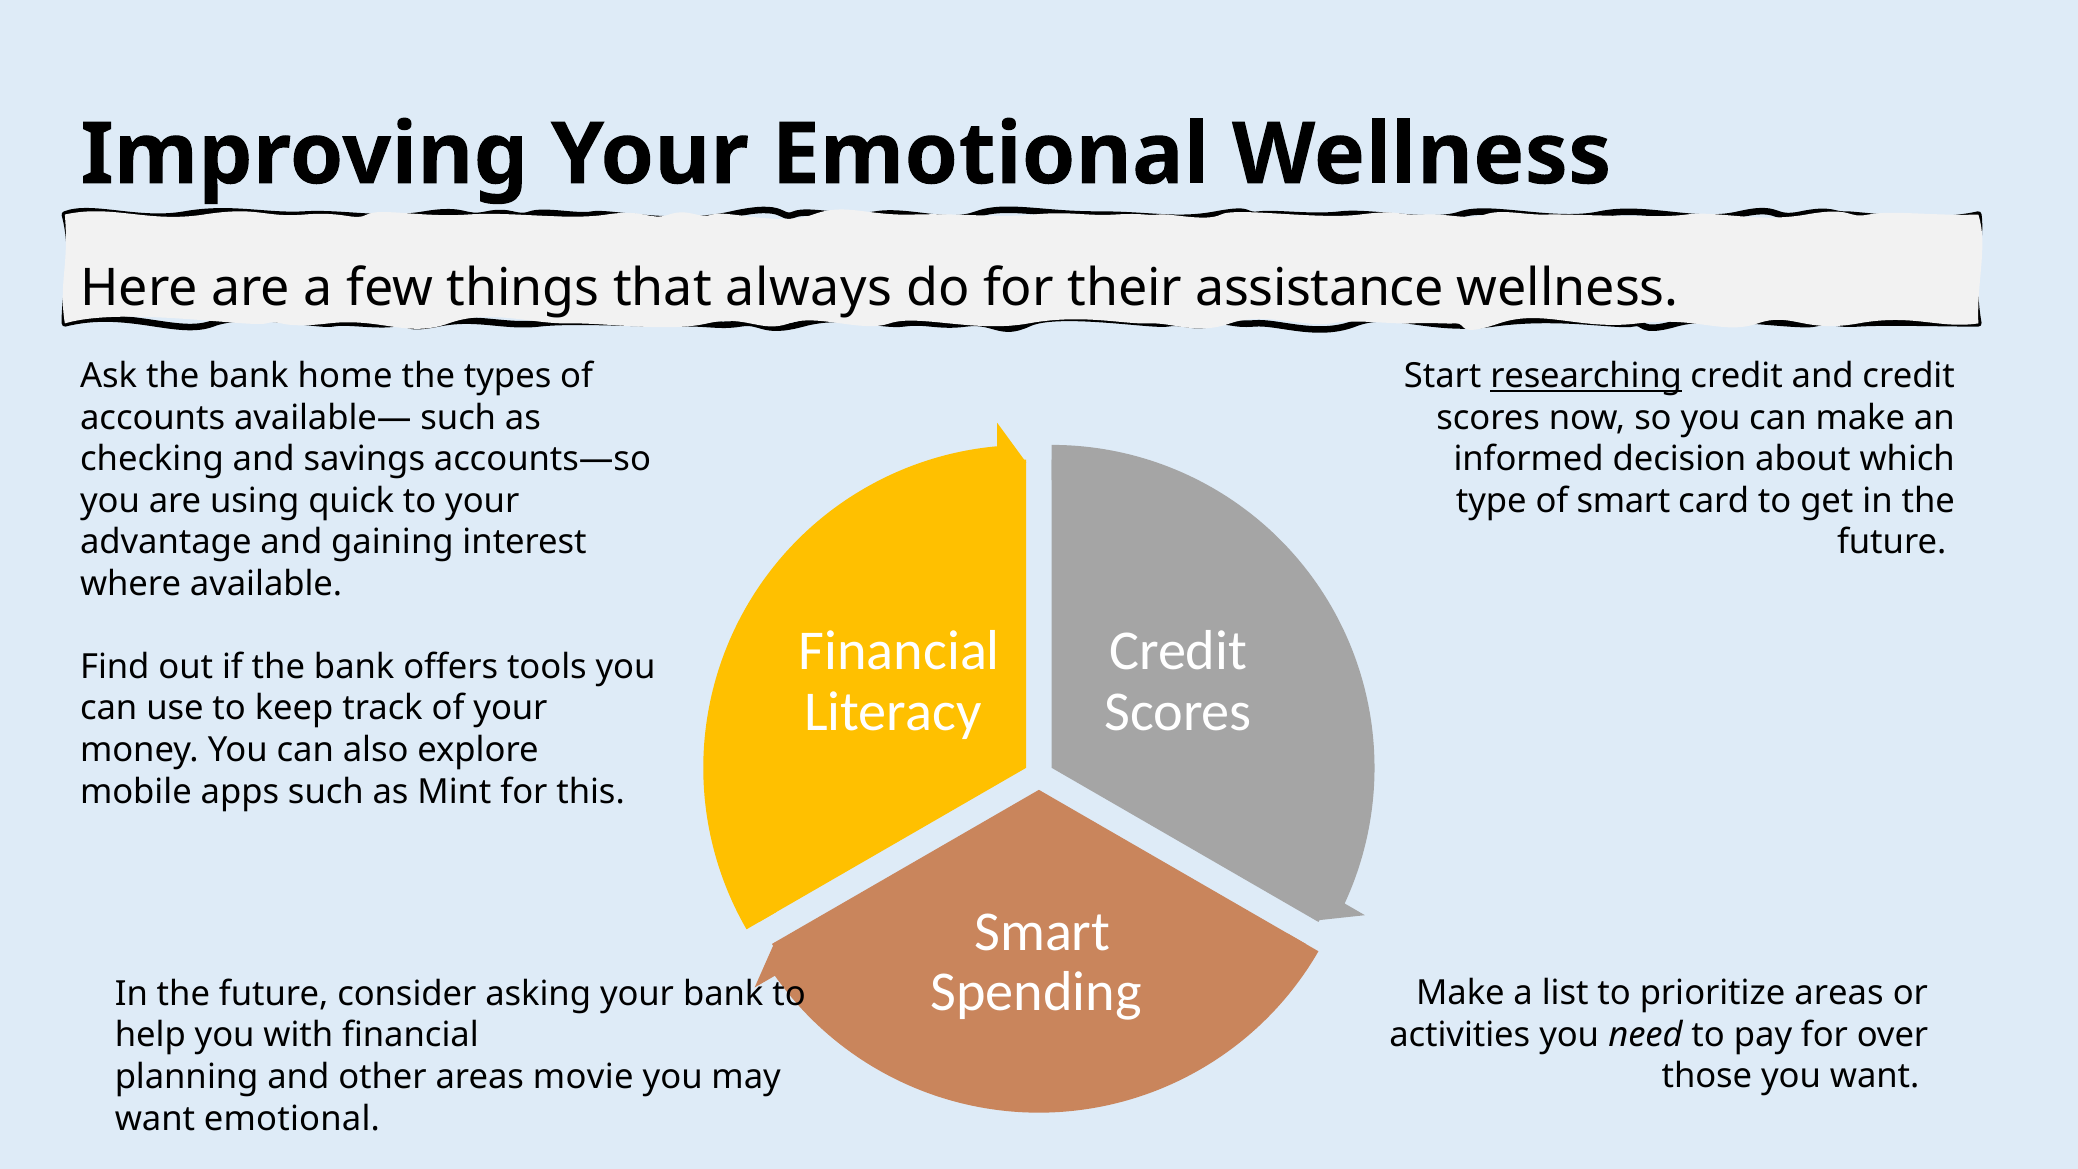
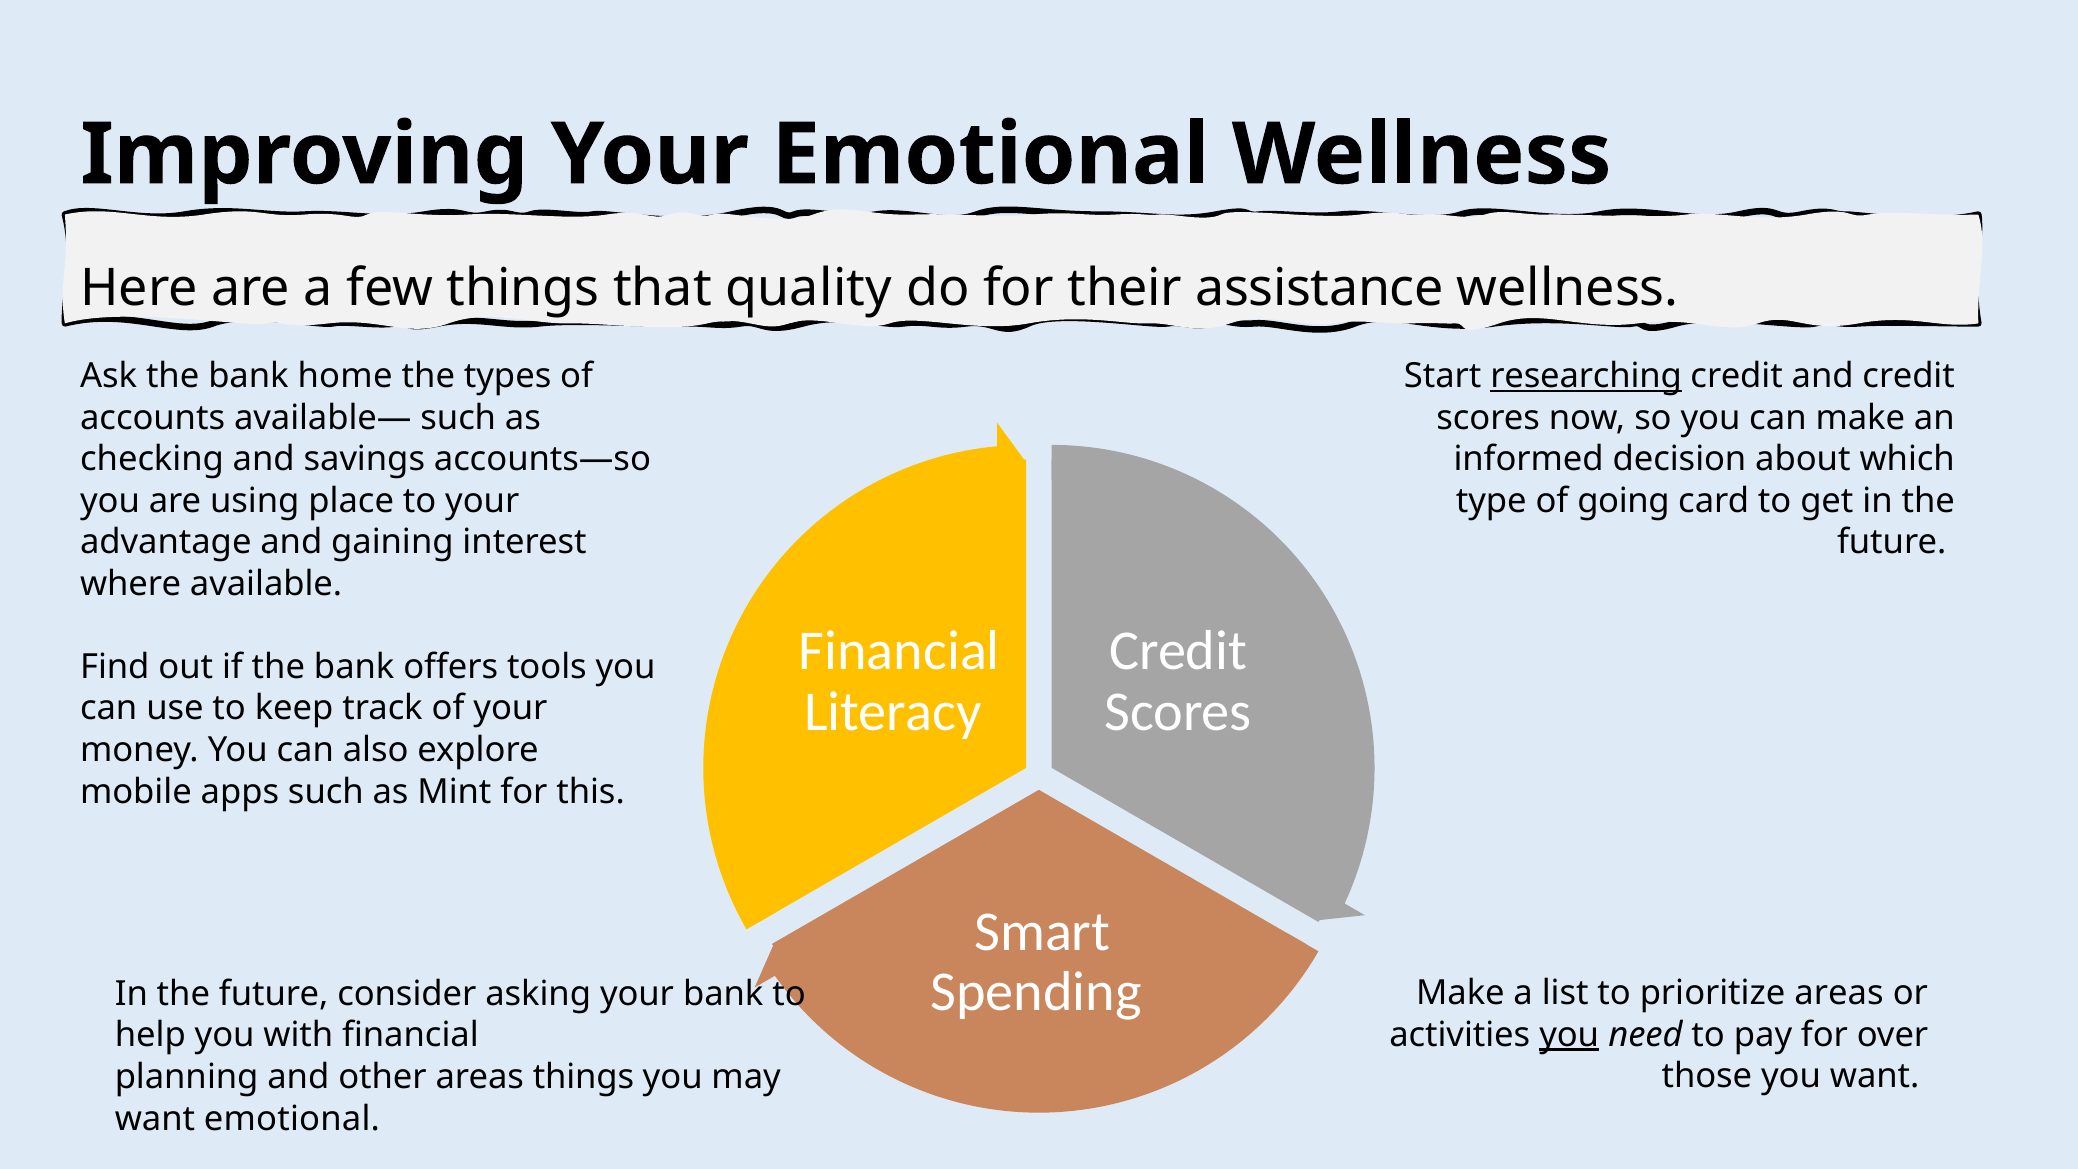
always: always -> quality
quick: quick -> place
of smart: smart -> going
you at (1569, 1034) underline: none -> present
areas movie: movie -> things
